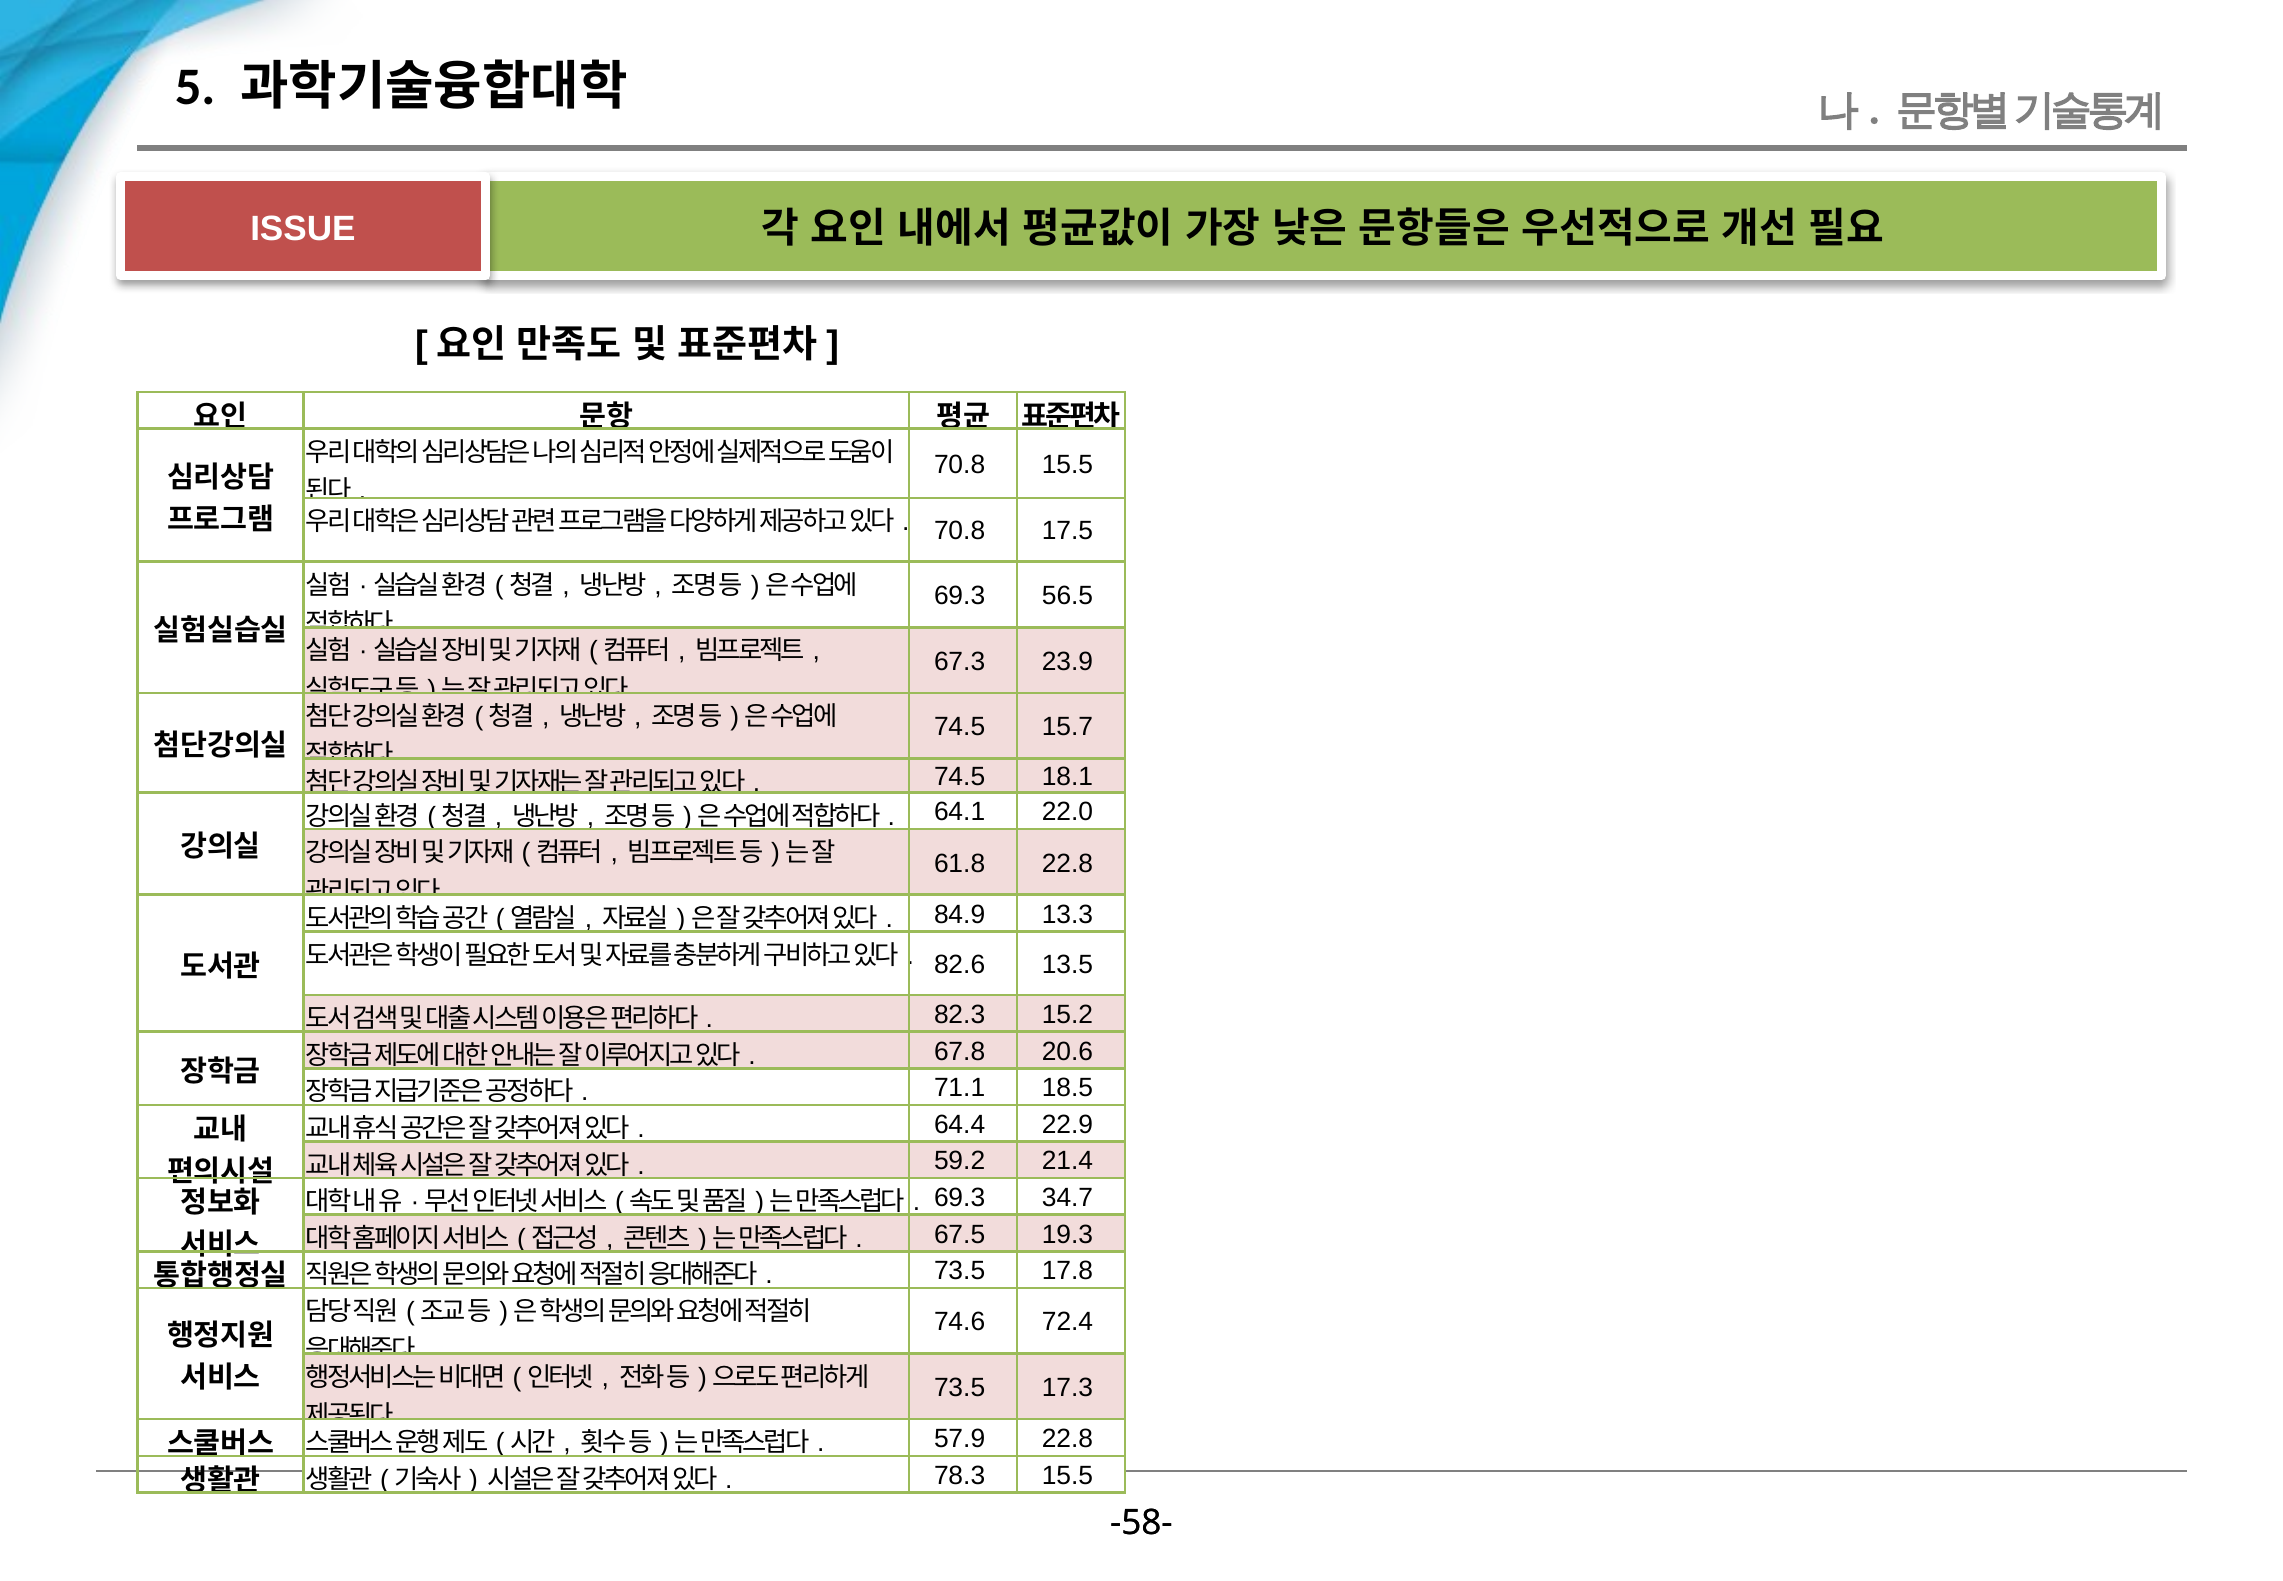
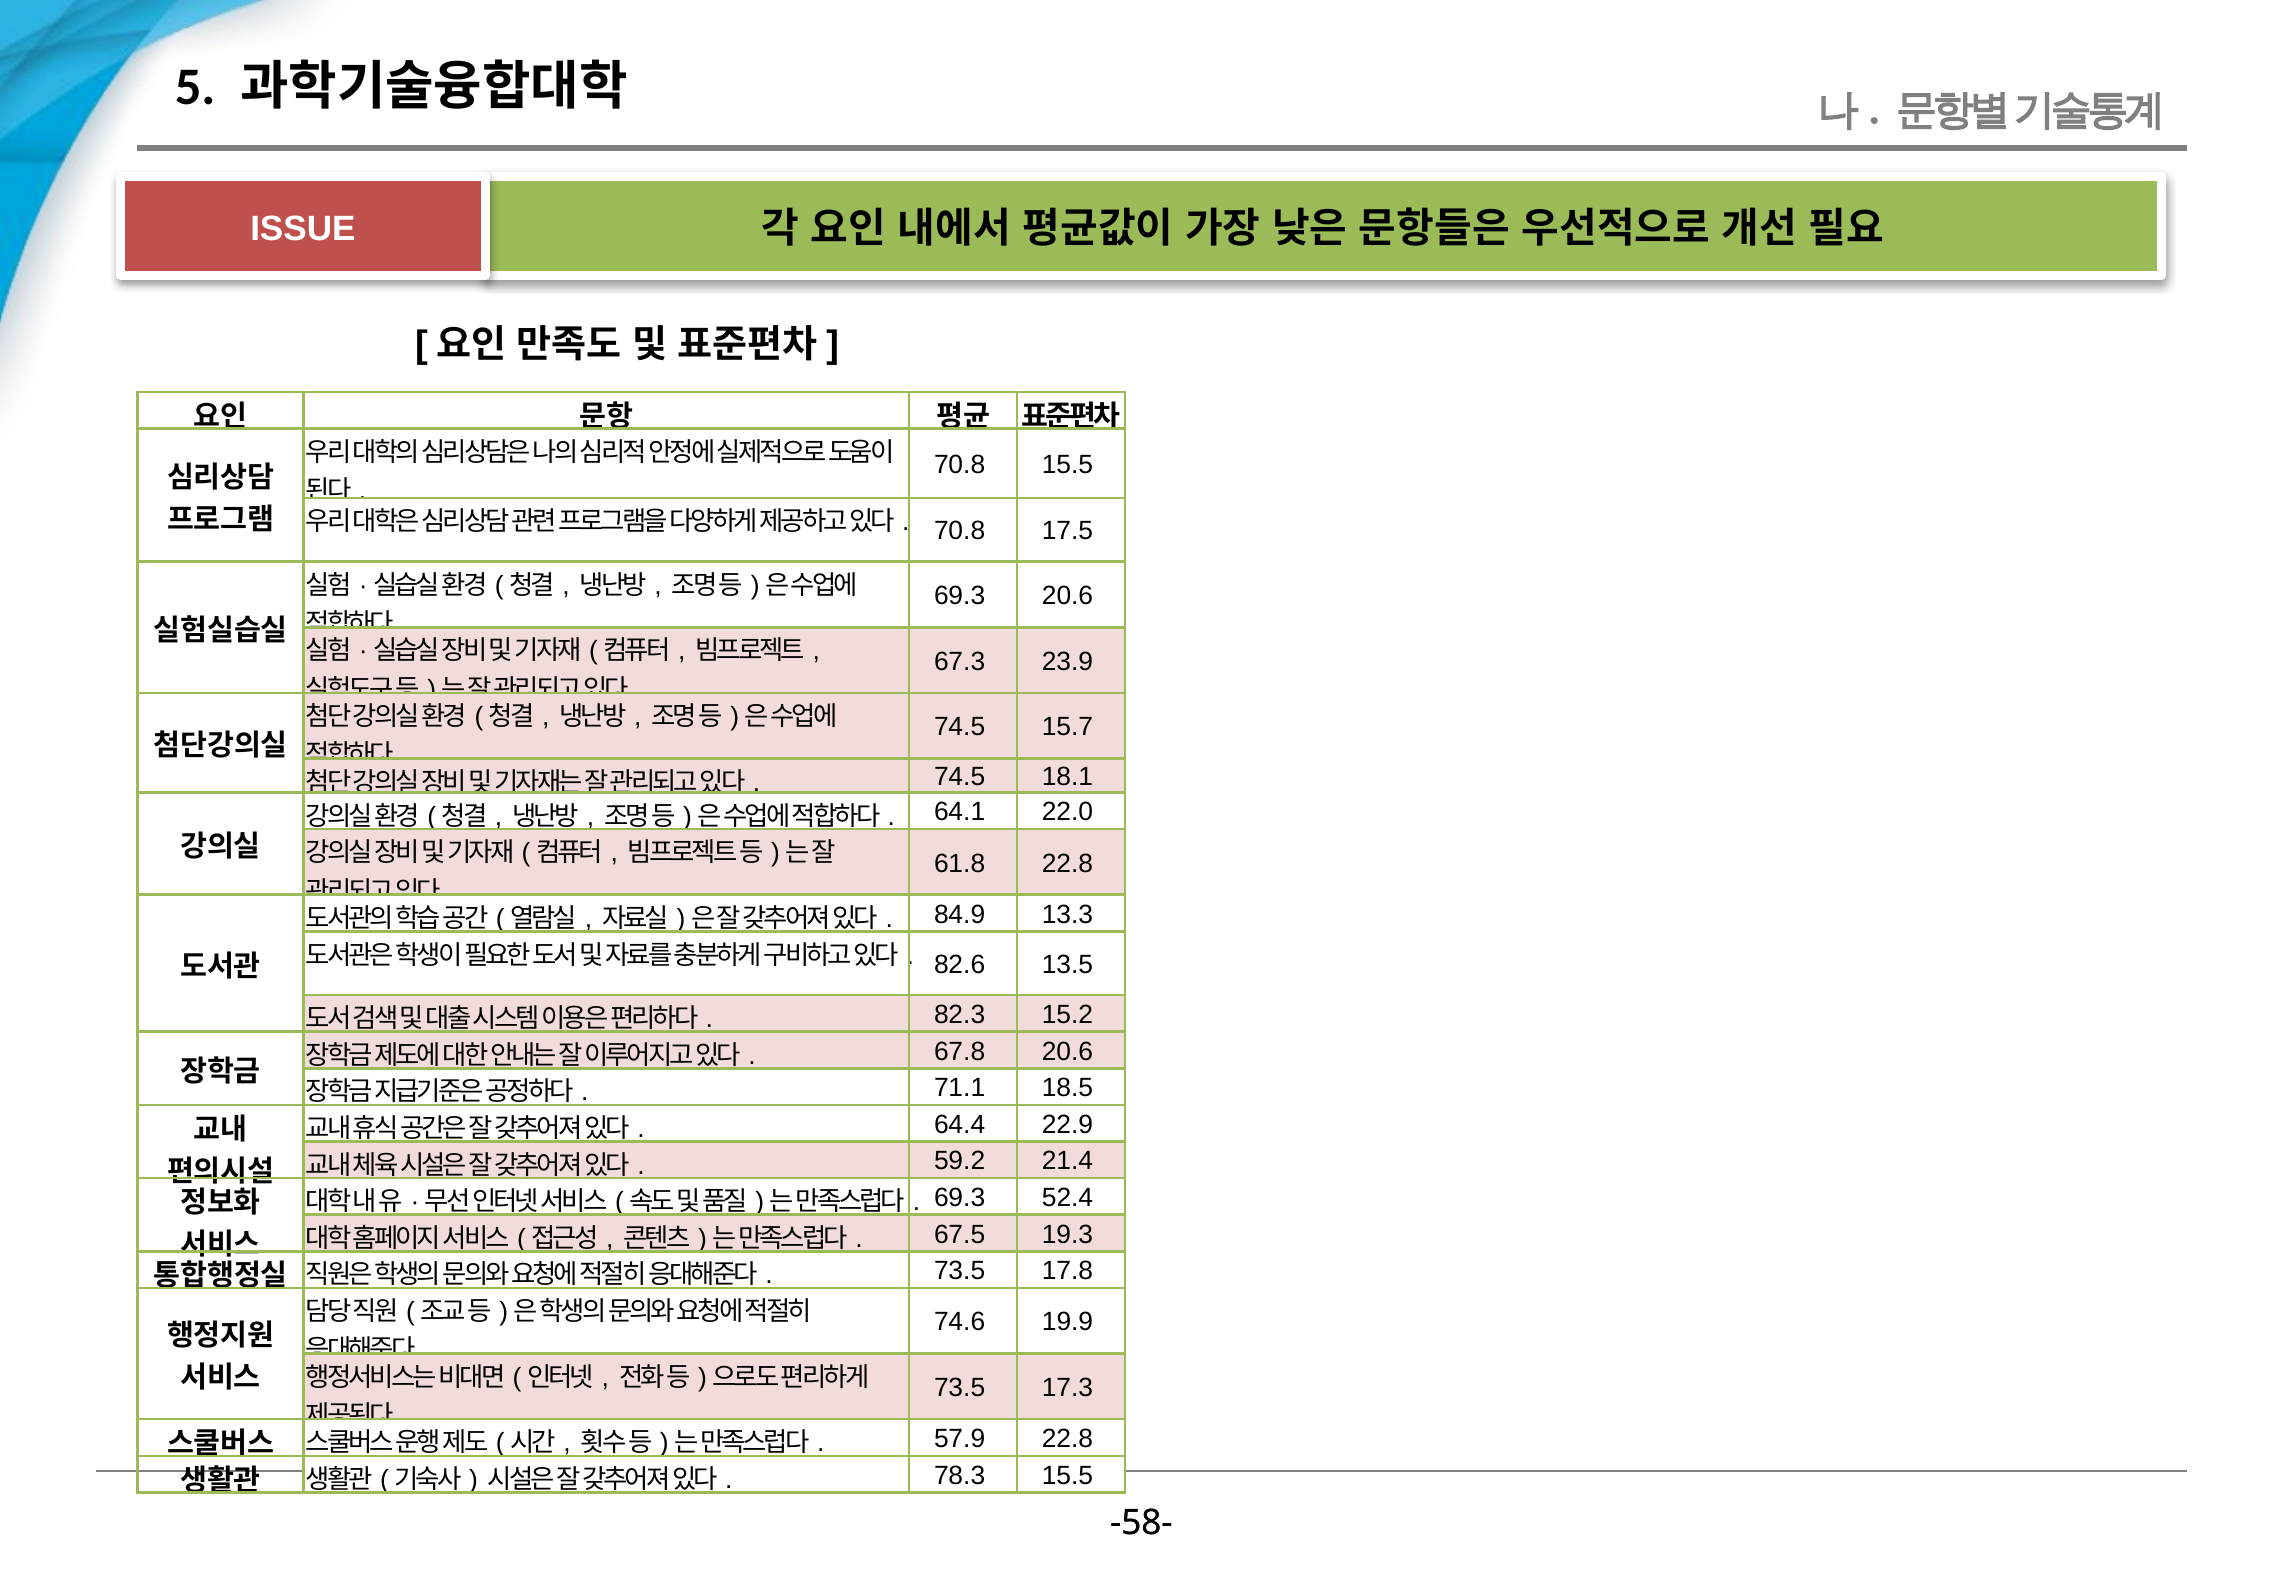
69.3 56.5: 56.5 -> 20.6
34.7: 34.7 -> 52.4
72.4: 72.4 -> 19.9
